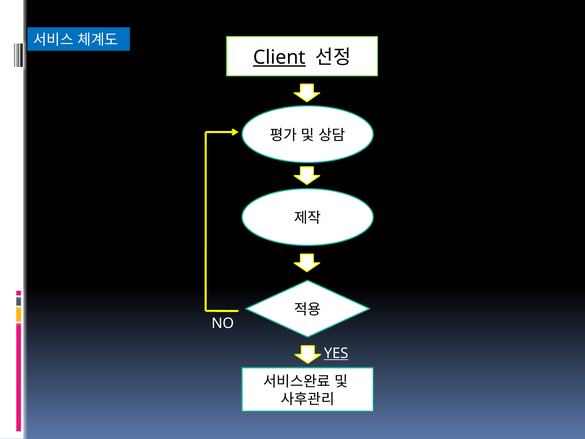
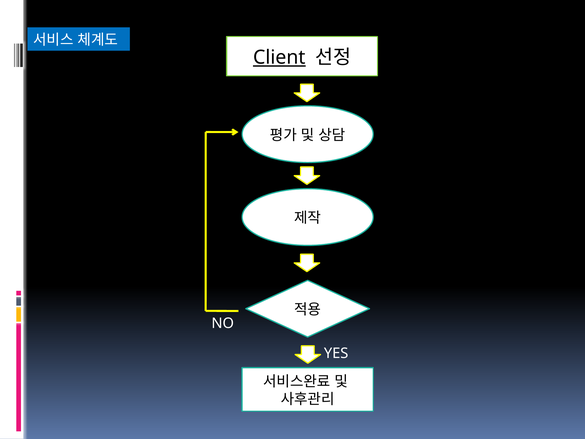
YES underline: present -> none
